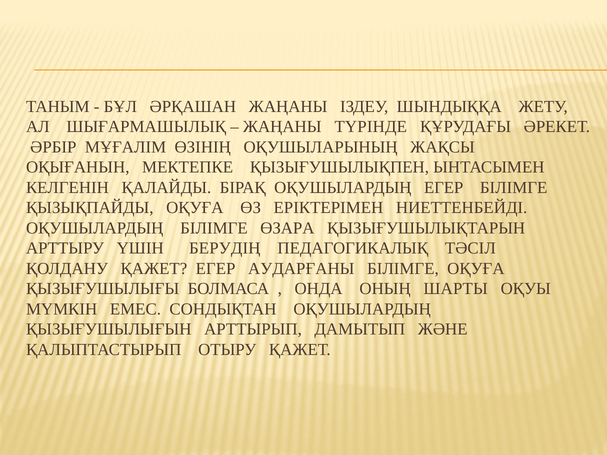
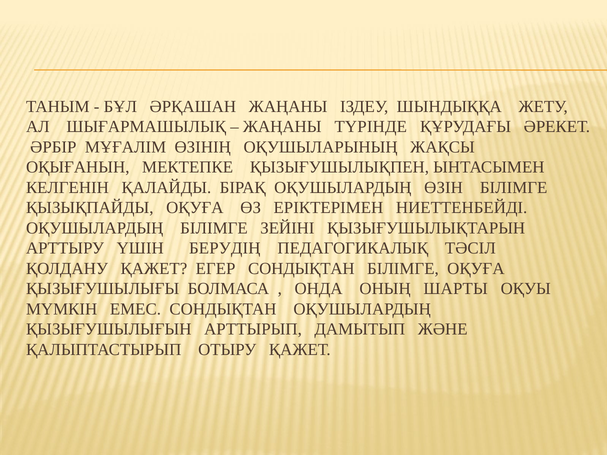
ОҚУШЫЛАРДЫҢ ЕГЕР: ЕГЕР -> ӨЗІН
ӨЗАРА: ӨЗАРА -> ЗЕЙІНІ
ЕГЕР АУДАРҒАНЫ: АУДАРҒАНЫ -> СОНДЫҚТАН
